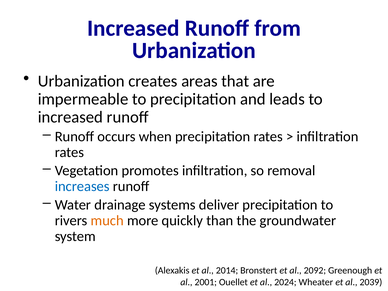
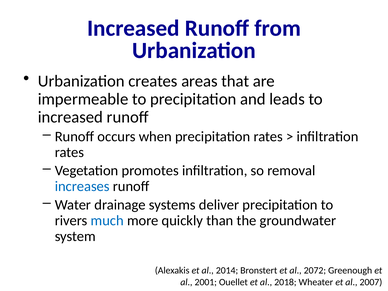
much colour: orange -> blue
2092: 2092 -> 2072
2024: 2024 -> 2018
2039: 2039 -> 2007
